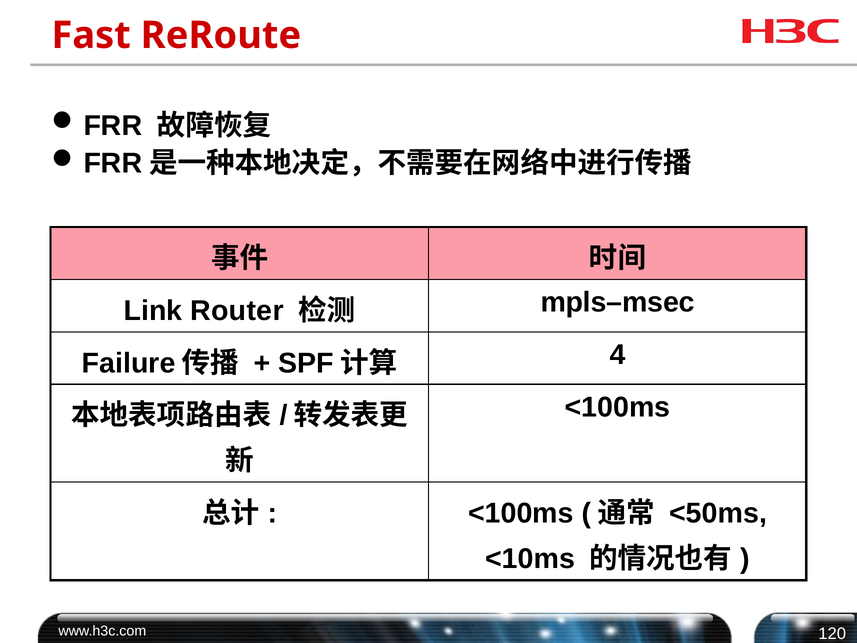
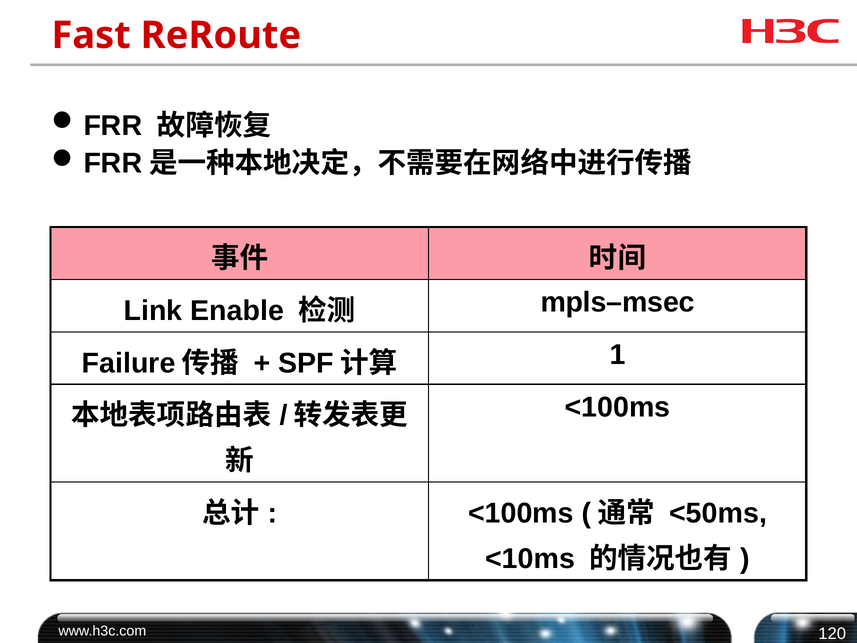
Router: Router -> Enable
4: 4 -> 1
